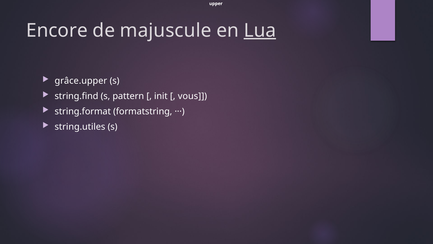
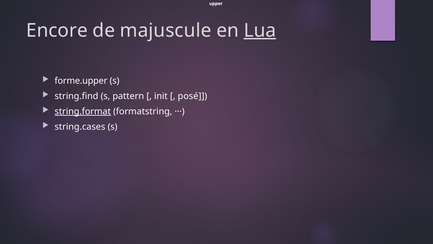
grâce.upper: grâce.upper -> forme.upper
vous: vous -> posé
string.format underline: none -> present
string.utiles: string.utiles -> string.cases
